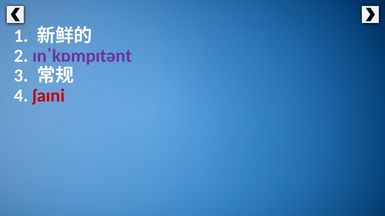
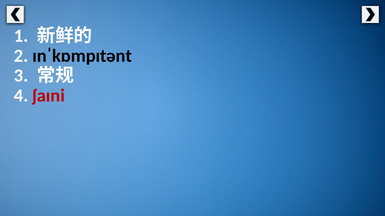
ɪnˈkɒmpɪtənt colour: purple -> black
